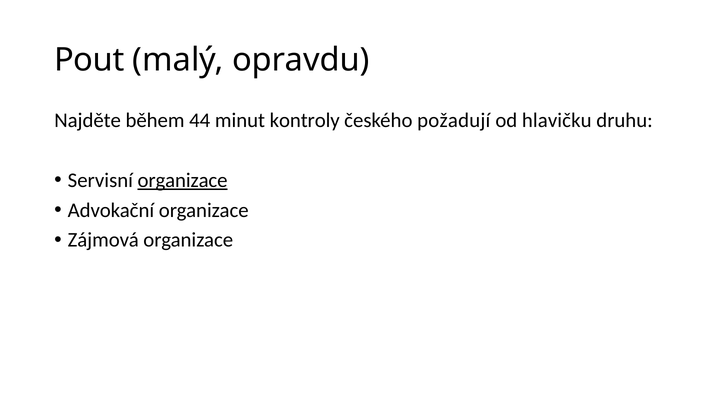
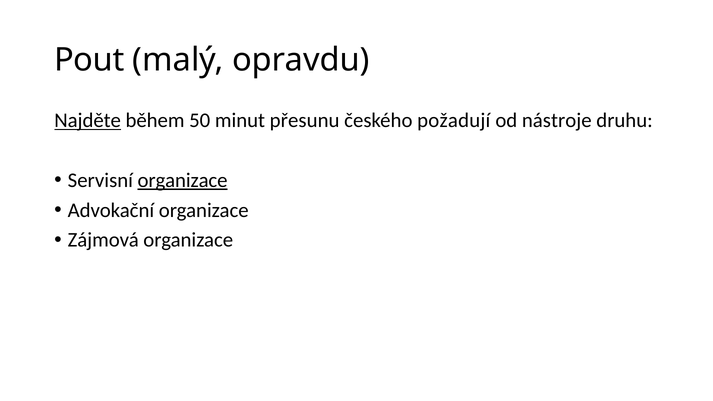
Najděte underline: none -> present
44: 44 -> 50
kontroly: kontroly -> přesunu
hlavičku: hlavičku -> nástroje
